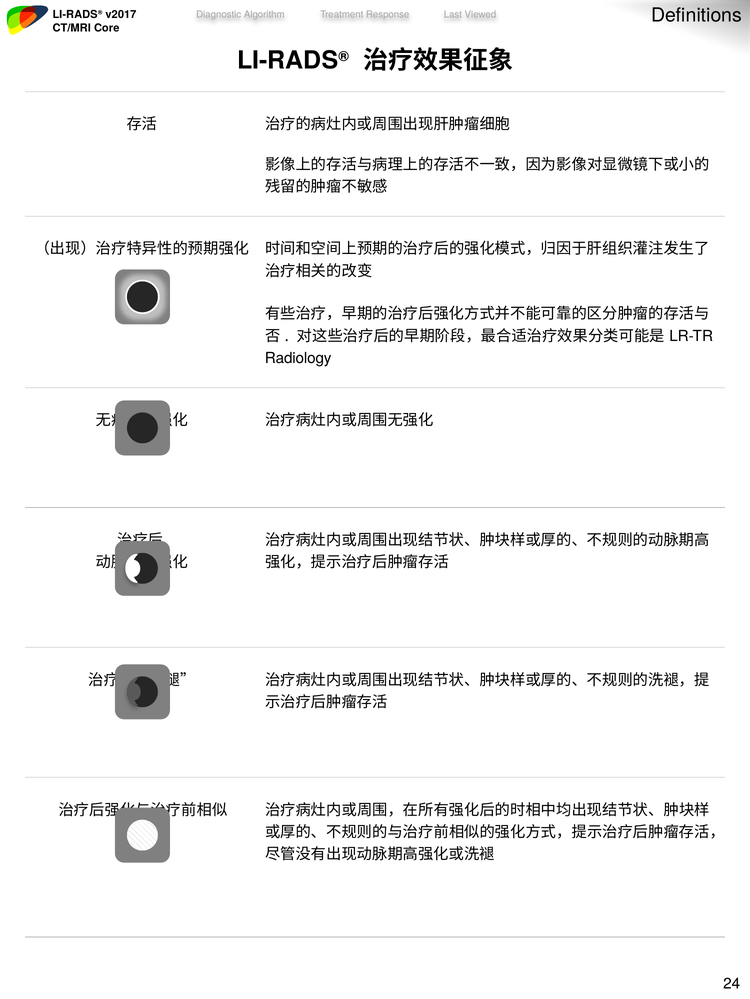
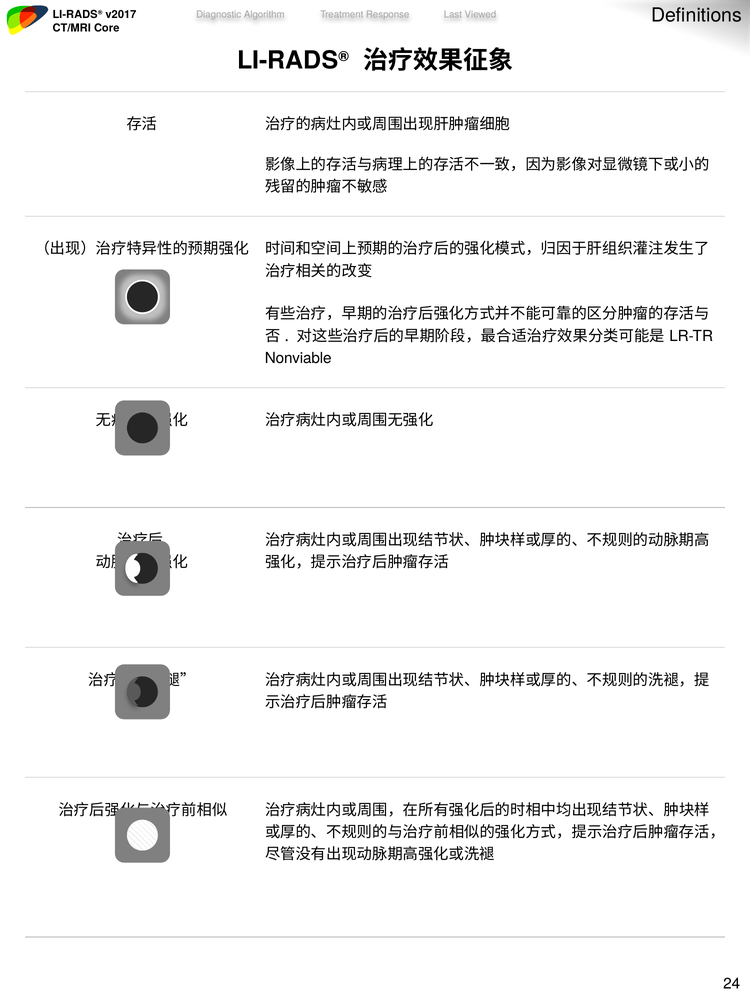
Radiology: Radiology -> Nonviable
